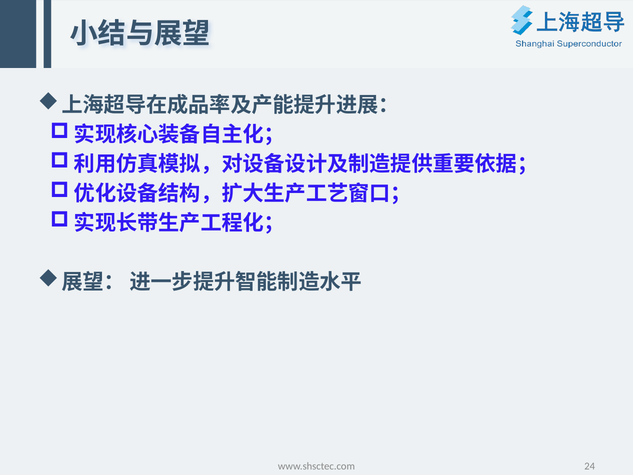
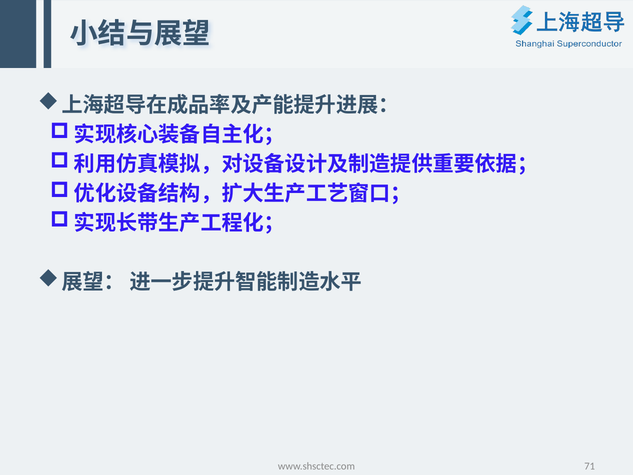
24: 24 -> 71
